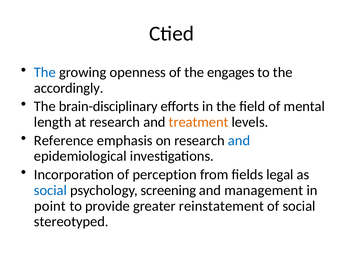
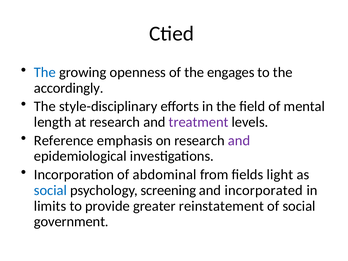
brain-disciplinary: brain-disciplinary -> style-disciplinary
treatment colour: orange -> purple
and at (239, 141) colour: blue -> purple
perception: perception -> abdominal
legal: legal -> light
management: management -> incorporated
point: point -> limits
stereotyped: stereotyped -> government
